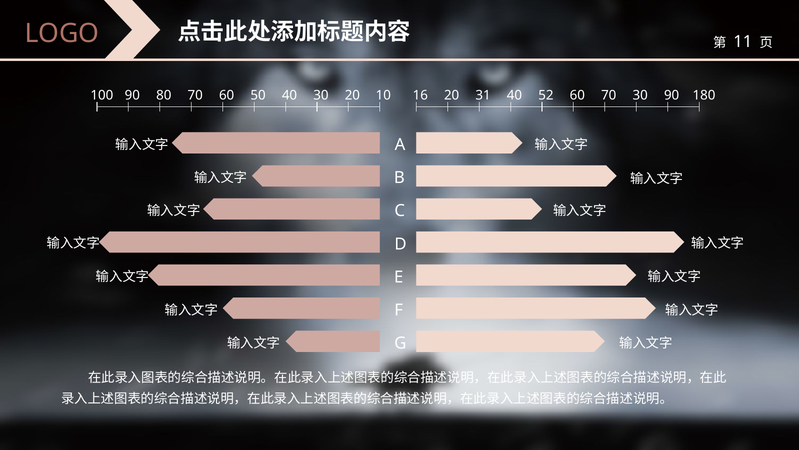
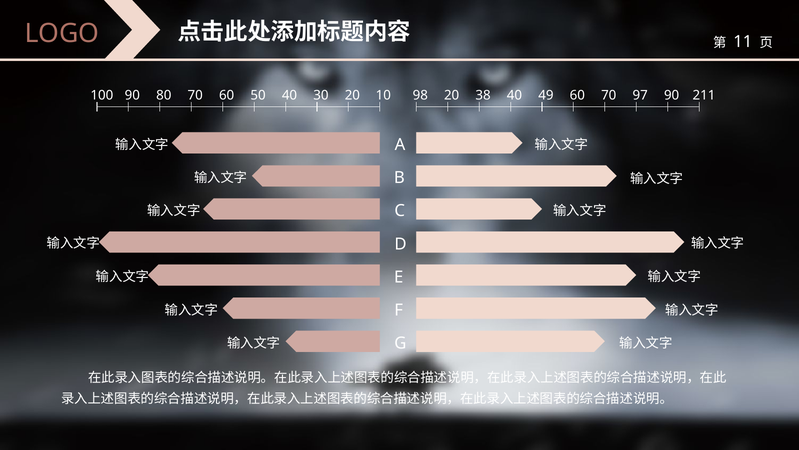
16: 16 -> 98
31: 31 -> 38
52: 52 -> 49
70 30: 30 -> 97
180: 180 -> 211
